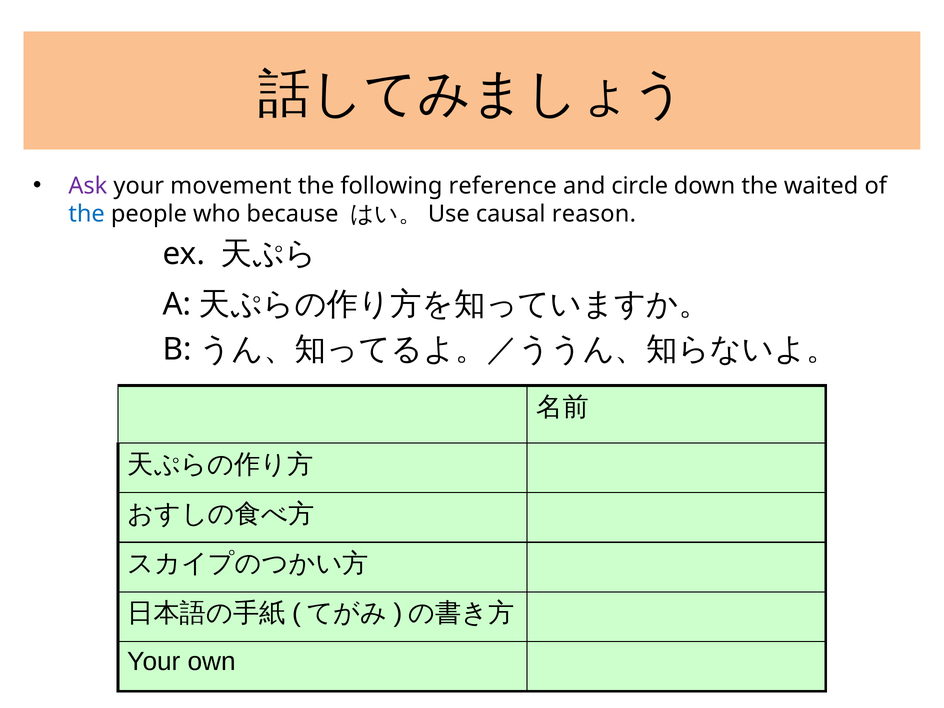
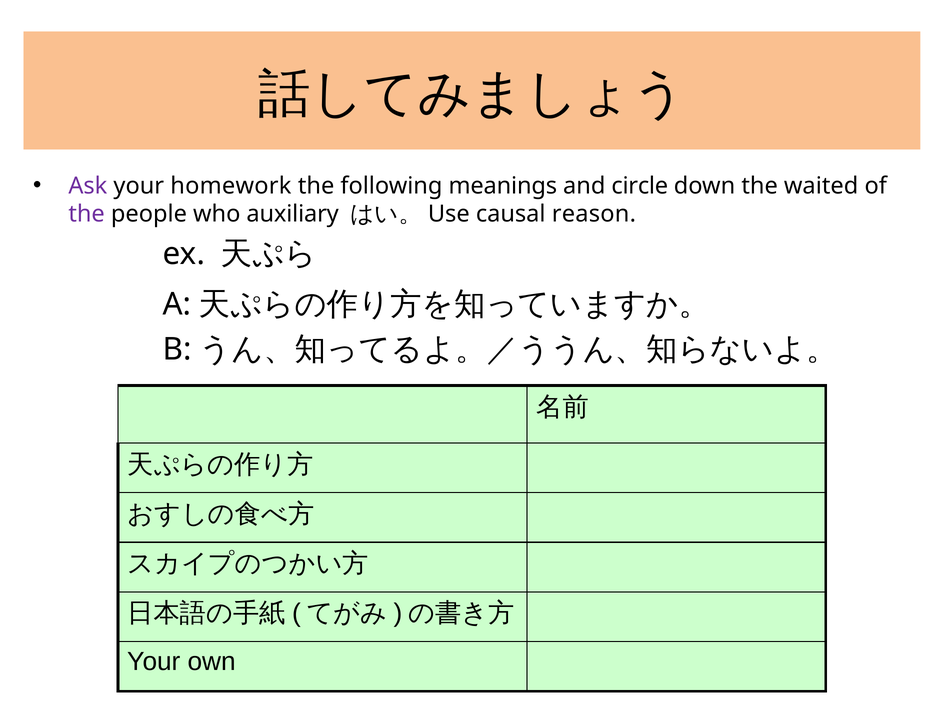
movement: movement -> homework
reference: reference -> meanings
the at (87, 214) colour: blue -> purple
because: because -> auxiliary
